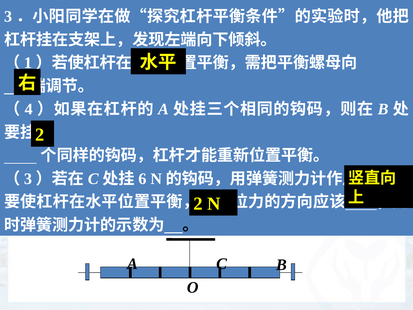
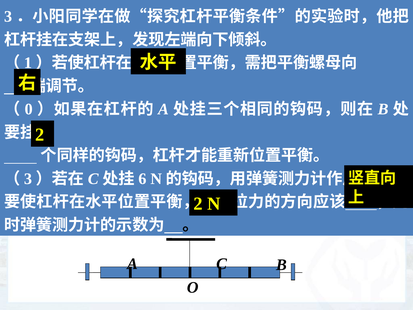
4: 4 -> 0
